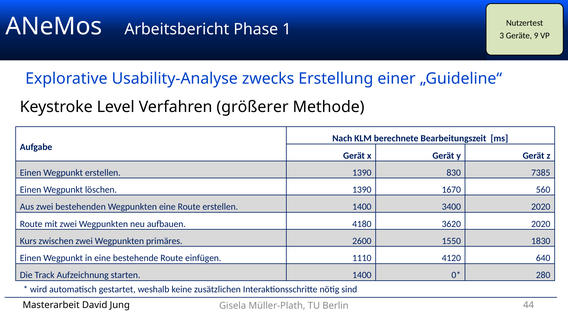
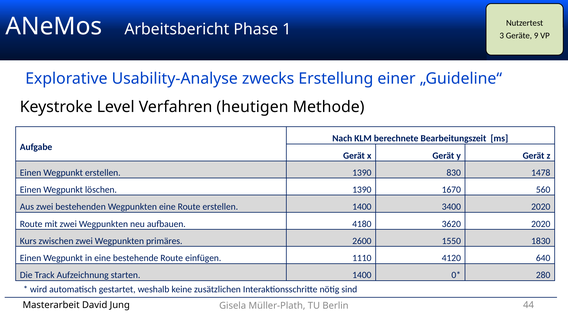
größerer: größerer -> heutigen
7385: 7385 -> 1478
